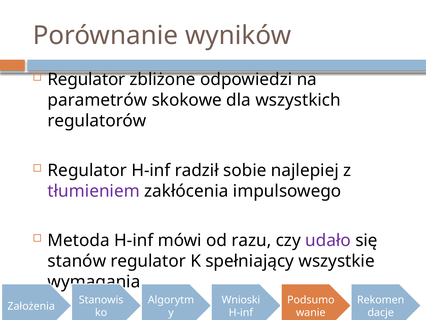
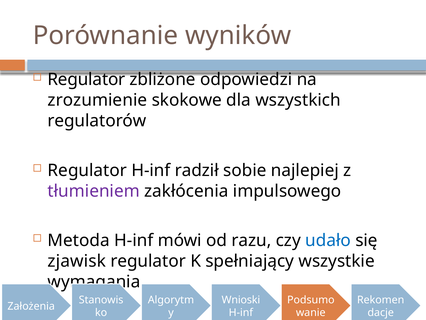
parametrów: parametrów -> zrozumienie
udało colour: purple -> blue
stanów: stanów -> zjawisk
